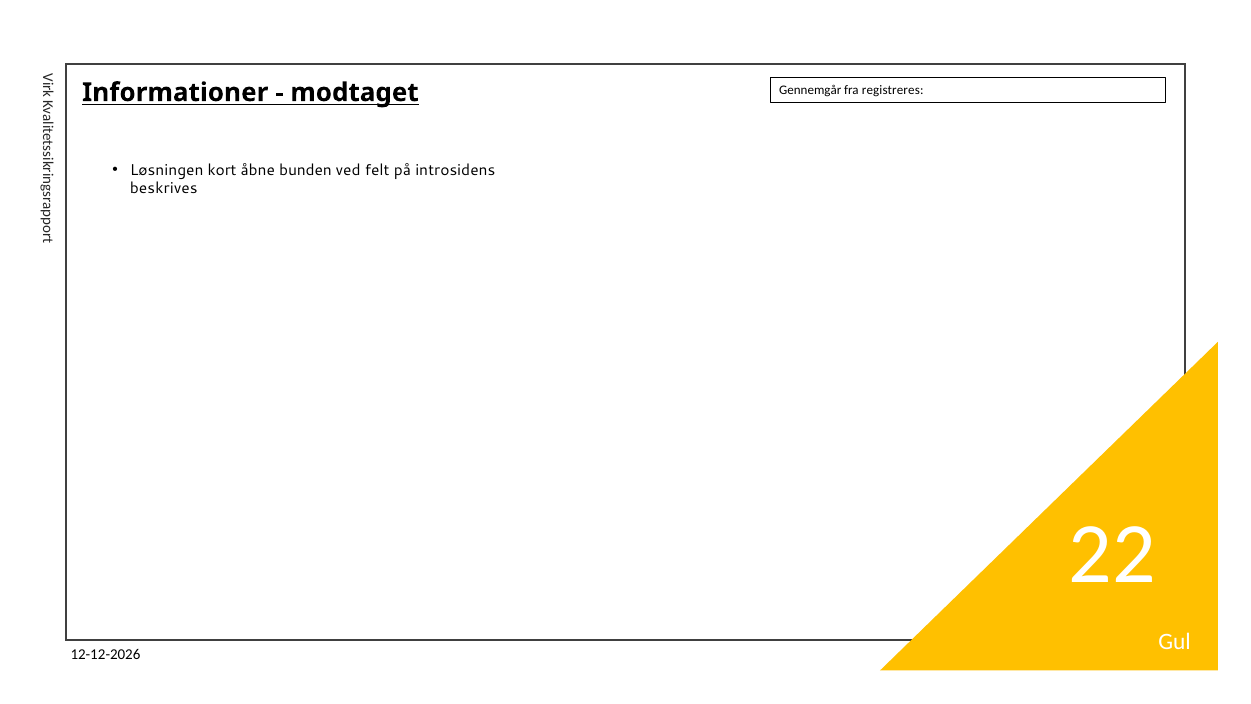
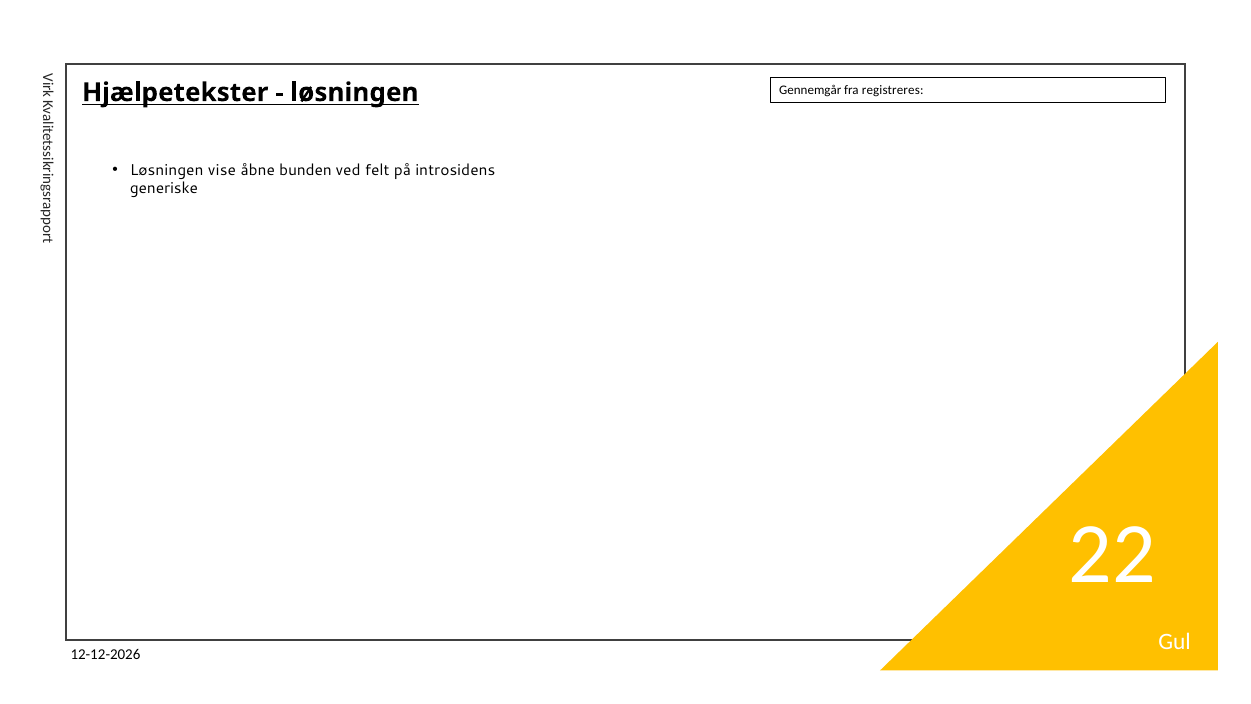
Informationer: Informationer -> Hjælpetekster
modtaget at (354, 92): modtaget -> løsningen
kort: kort -> vise
beskrives: beskrives -> generiske
